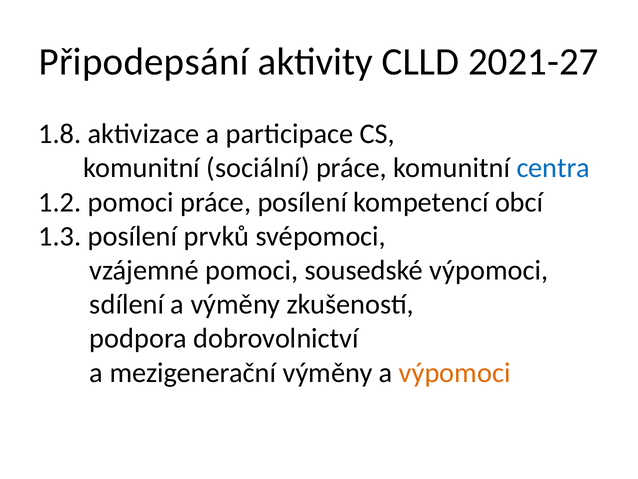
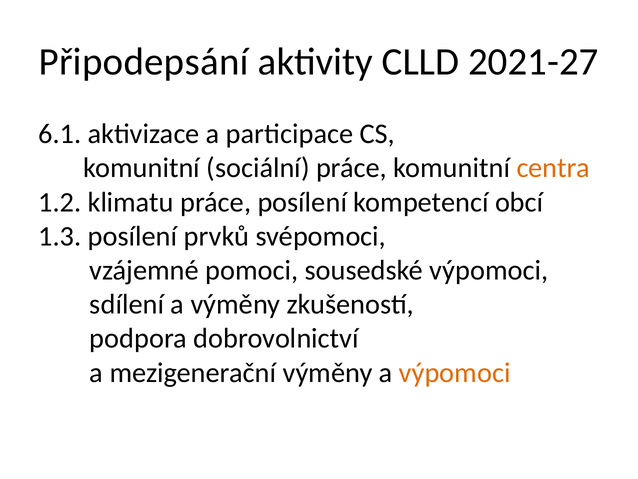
1.8: 1.8 -> 6.1
centra colour: blue -> orange
1.2 pomoci: pomoci -> klimatu
